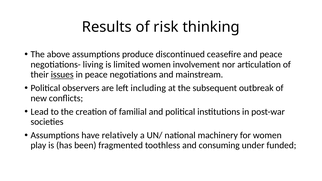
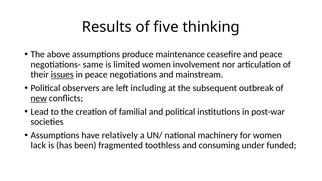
risk: risk -> five
discontinued: discontinued -> maintenance
living: living -> same
new underline: none -> present
play: play -> lack
